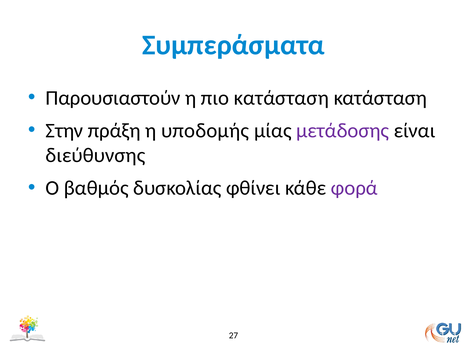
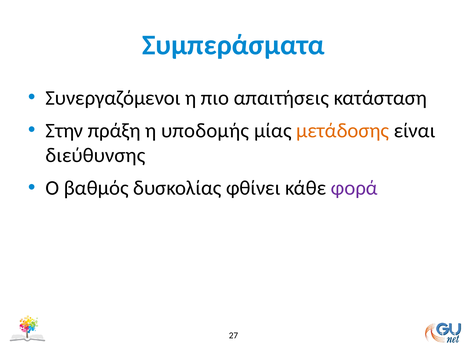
Παρουσιαστούν: Παρουσιαστούν -> Συνεργαζόμενοι
πιο κατάσταση: κατάσταση -> απαιτήσεις
μετάδοσης colour: purple -> orange
